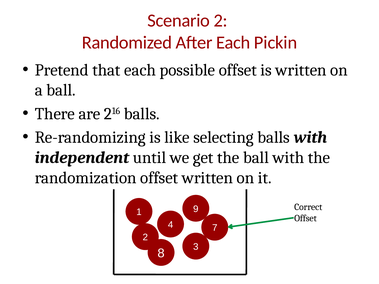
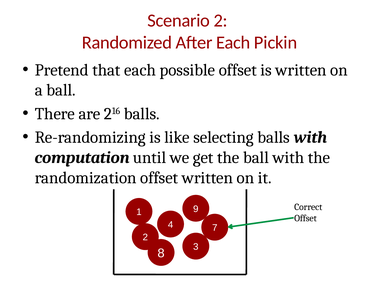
independent: independent -> computation
